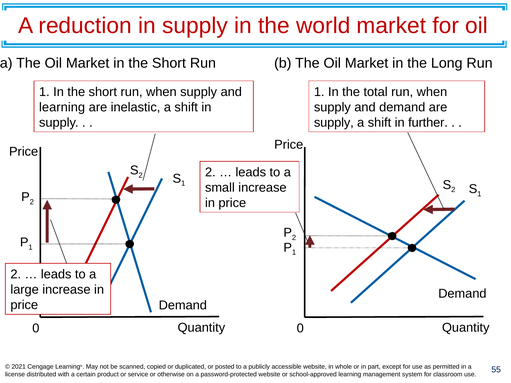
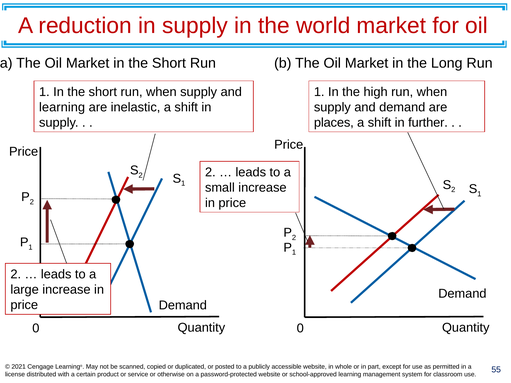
total: total -> high
supply at (334, 123): supply -> places
